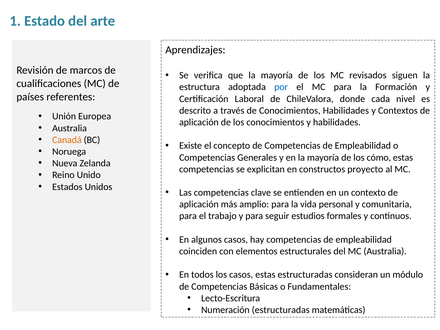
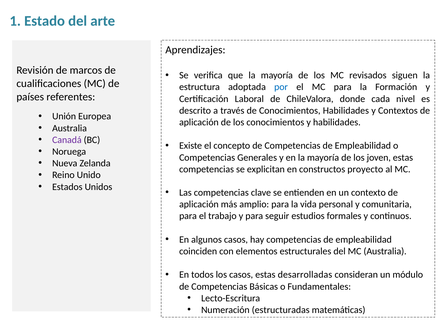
Canadá colour: orange -> purple
cómo: cómo -> joven
estas estructuradas: estructuradas -> desarrolladas
